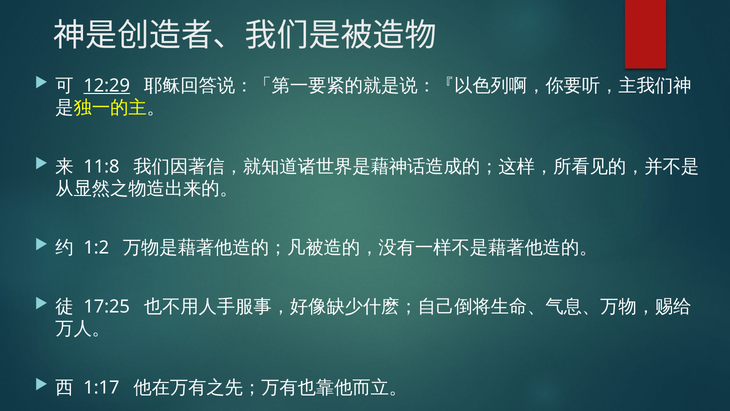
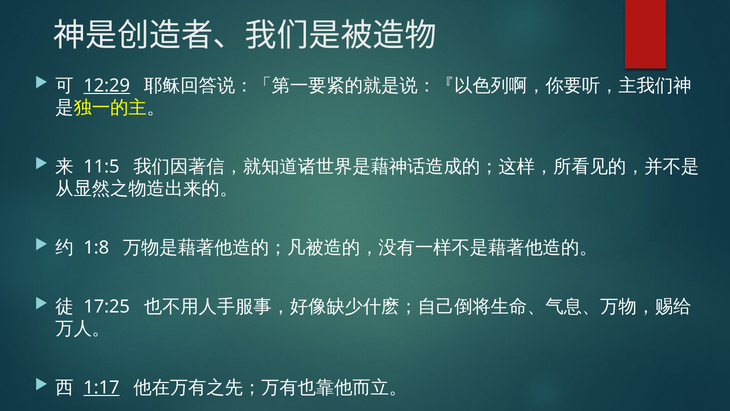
11:8: 11:8 -> 11:5
1:2: 1:2 -> 1:8
1:17 underline: none -> present
